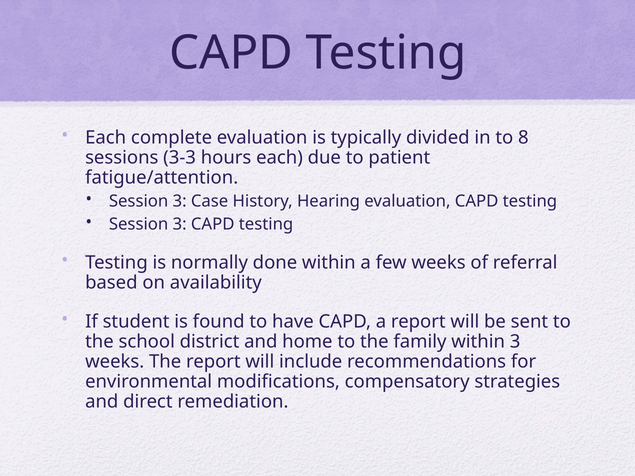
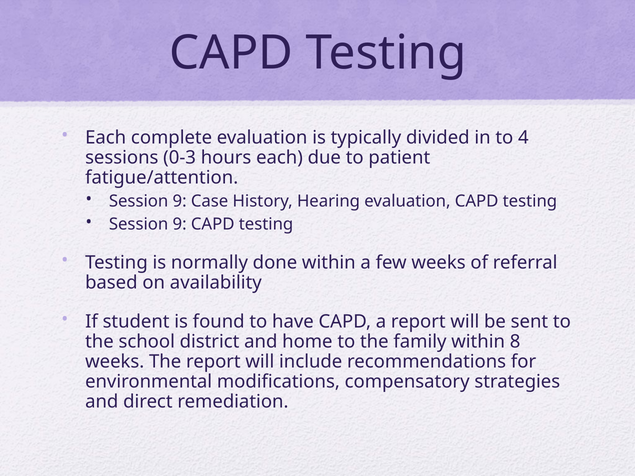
8: 8 -> 4
3-3: 3-3 -> 0-3
3 at (180, 201): 3 -> 9
3 at (180, 224): 3 -> 9
within 3: 3 -> 8
